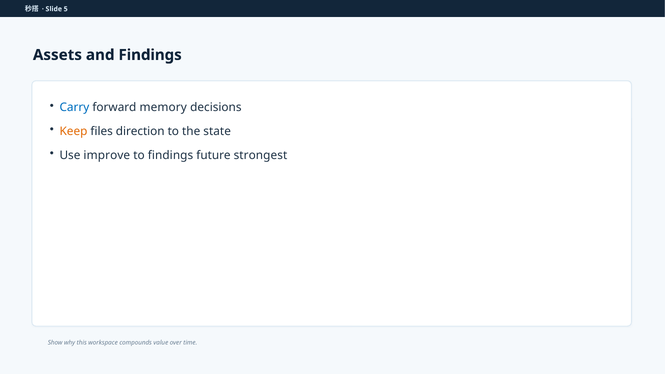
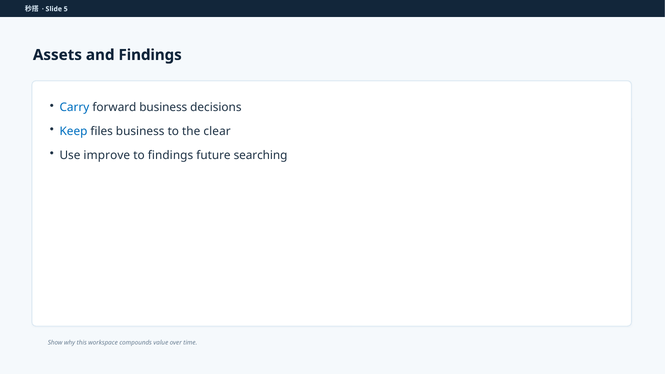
forward memory: memory -> business
Keep colour: orange -> blue
files direction: direction -> business
state: state -> clear
strongest: strongest -> searching
